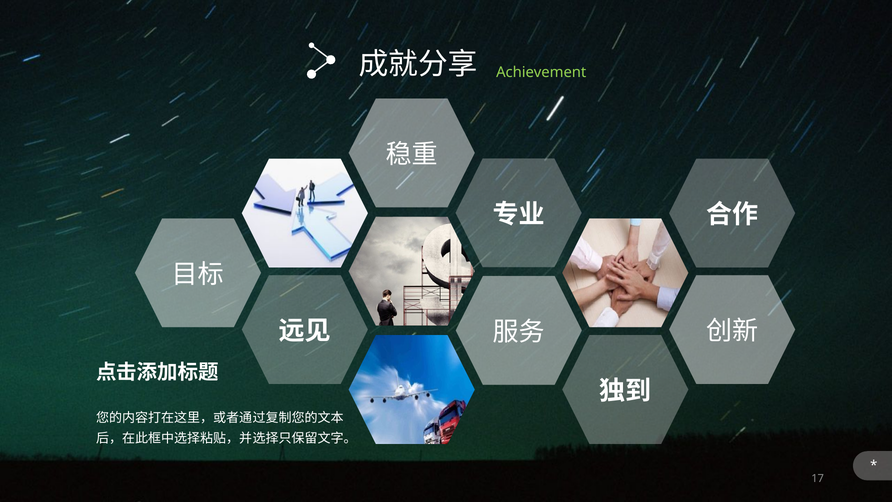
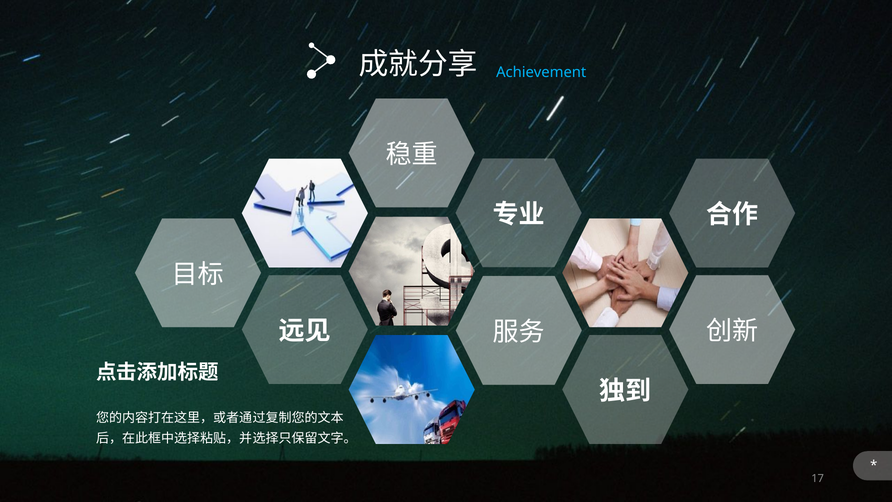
Achievement colour: light green -> light blue
